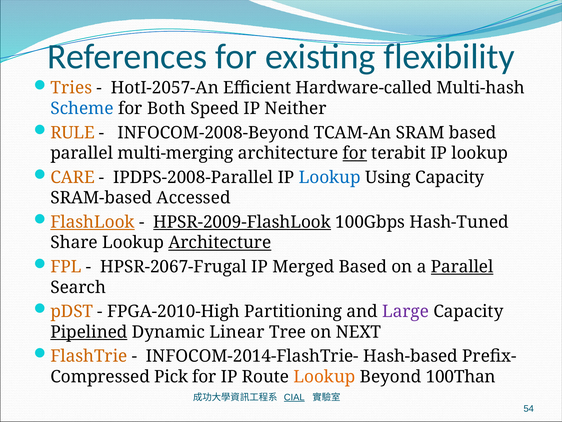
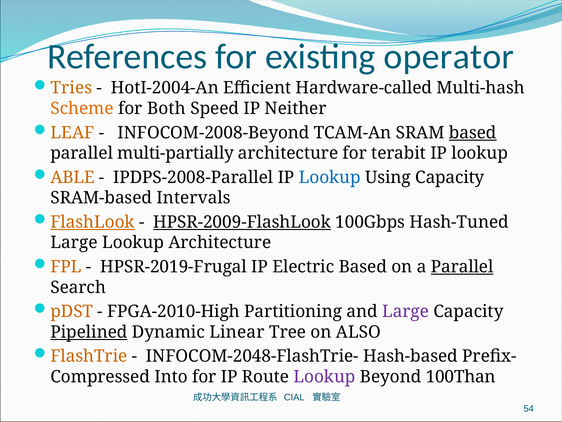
flexibility: flexibility -> operator
HotI-2057-An: HotI-2057-An -> HotI-2004-An
Scheme colour: blue -> orange
RULE: RULE -> LEAF
based at (473, 133) underline: none -> present
multi-merging: multi-merging -> multi-partially
for at (355, 153) underline: present -> none
CARE: CARE -> ABLE
Accessed: Accessed -> Intervals
Share at (74, 242): Share -> Large
Architecture at (220, 242) underline: present -> none
HPSR-2067-Frugal: HPSR-2067-Frugal -> HPSR-2019-Frugal
Merged: Merged -> Electric
NEXT: NEXT -> ALSO
INFOCOM-2014-FlashTrie-: INFOCOM-2014-FlashTrie- -> INFOCOM-2048-FlashTrie-
Pick: Pick -> Into
Lookup at (324, 376) colour: orange -> purple
CIAL underline: present -> none
